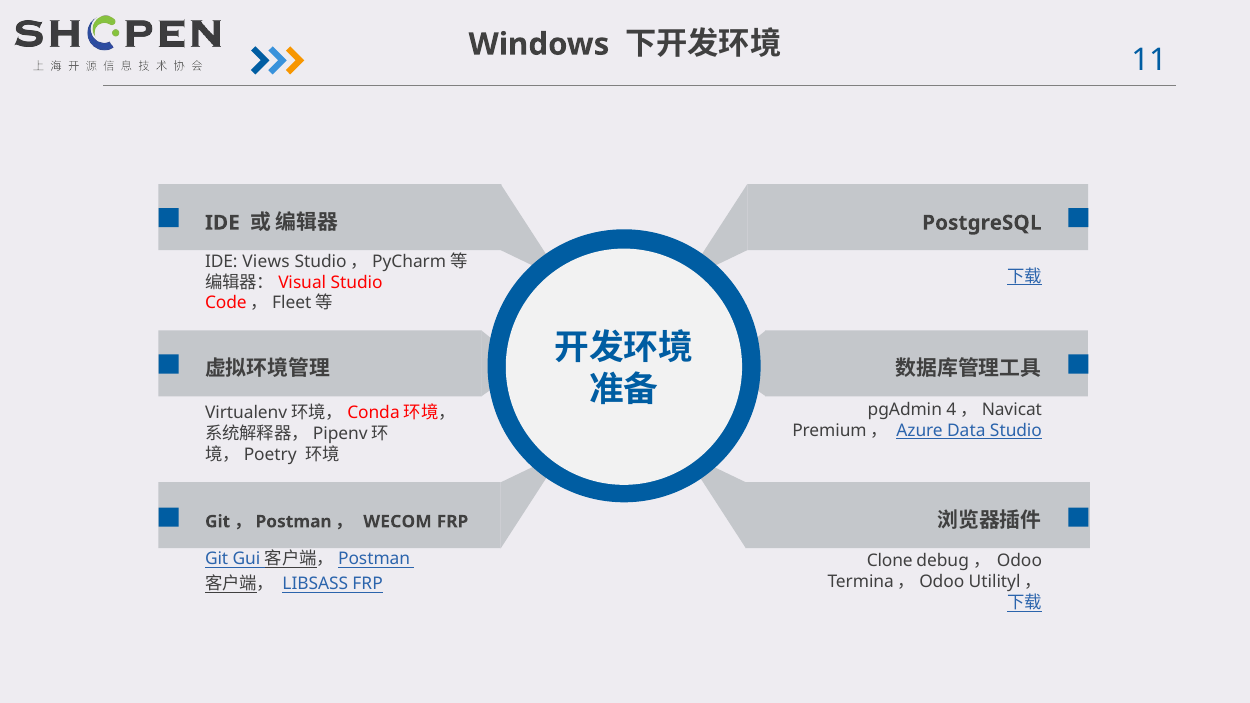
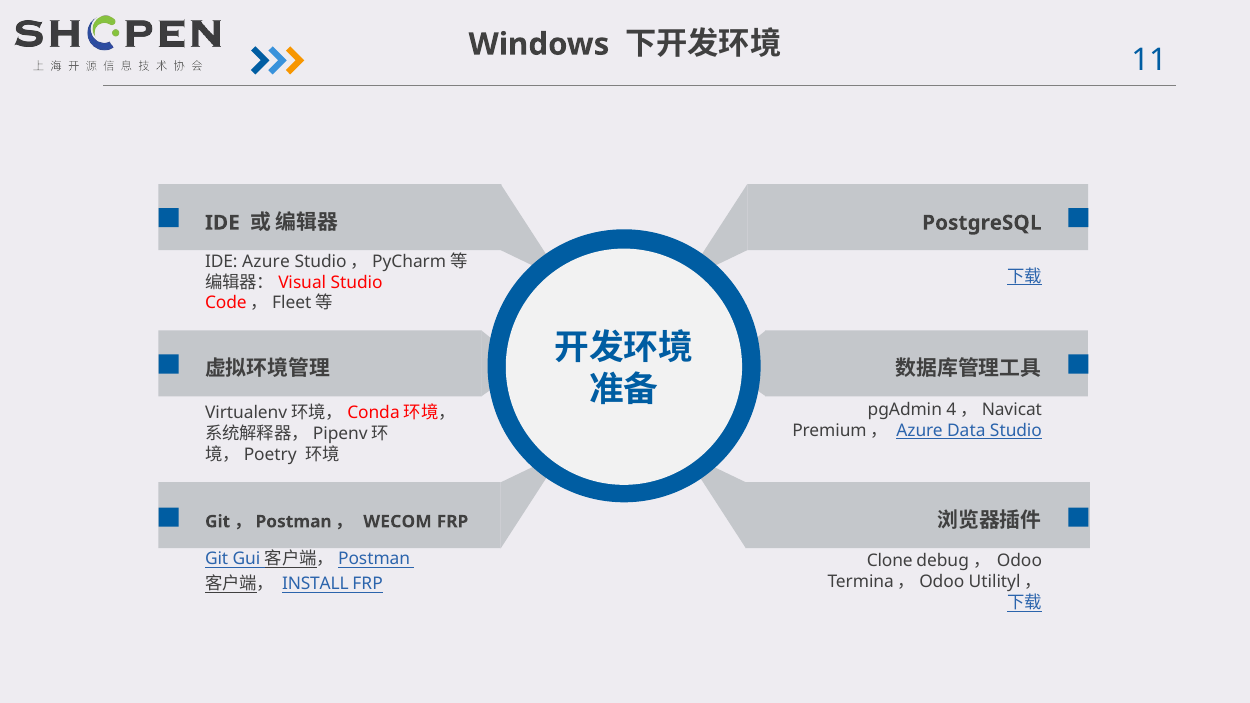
IDE Views: Views -> Azure
LIBSASS: LIBSASS -> INSTALL
